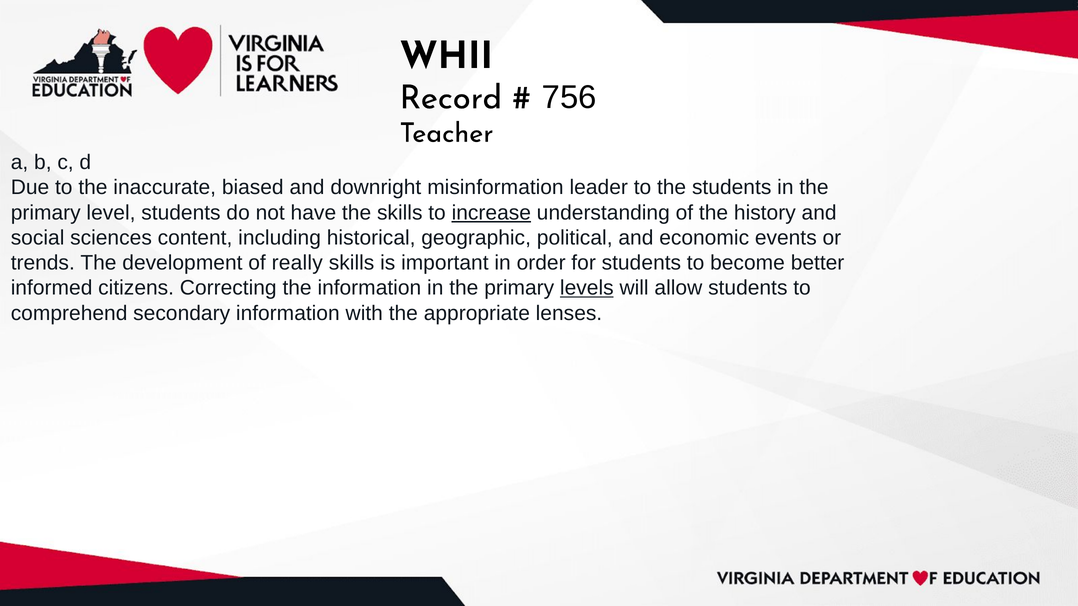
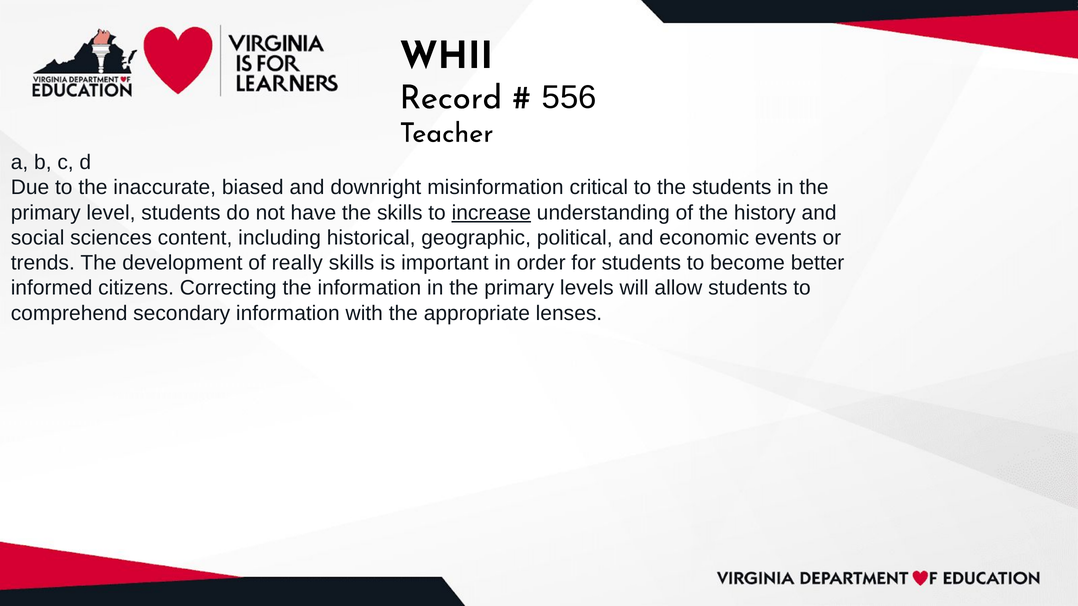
756: 756 -> 556
leader: leader -> critical
levels underline: present -> none
